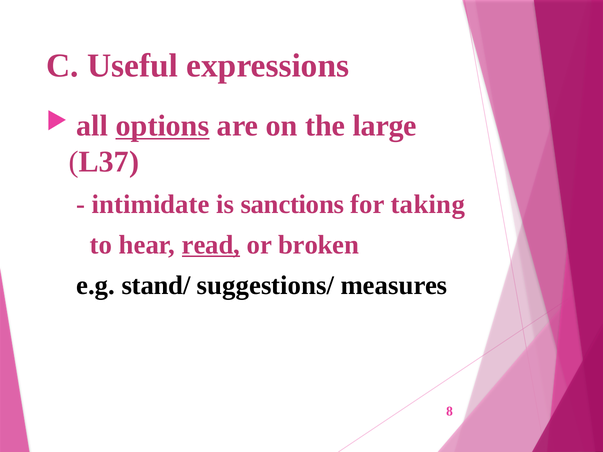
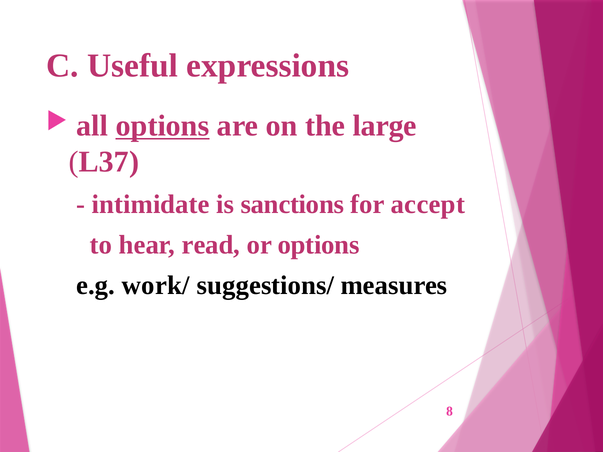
taking: taking -> accept
read underline: present -> none
or broken: broken -> options
stand/: stand/ -> work/
